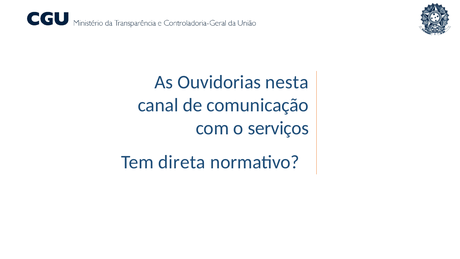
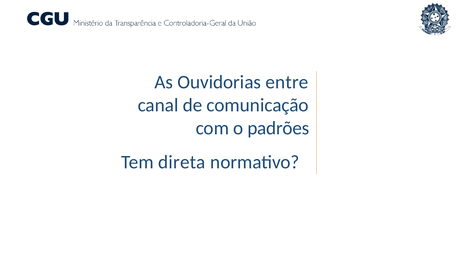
nesta: nesta -> entre
serviços: serviços -> padrões
